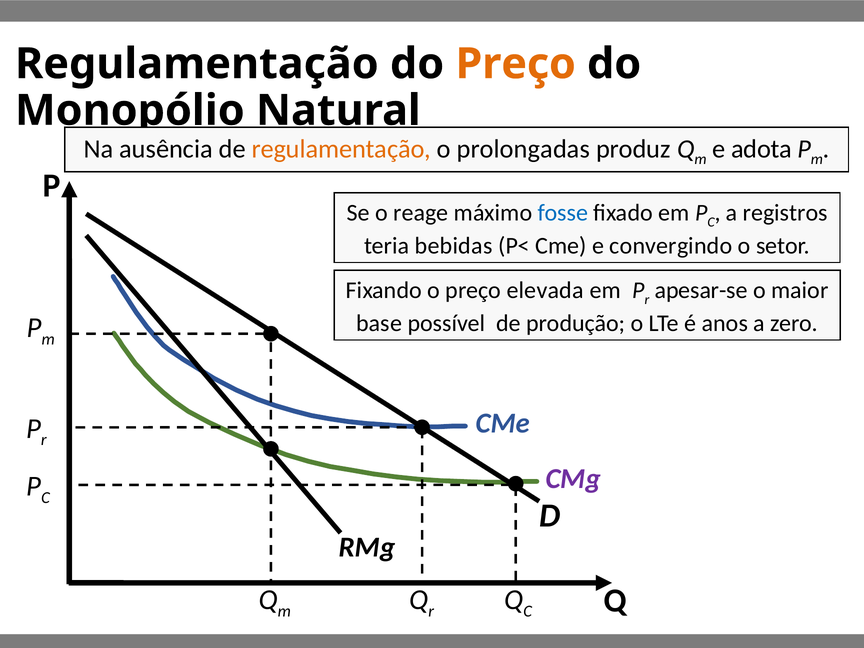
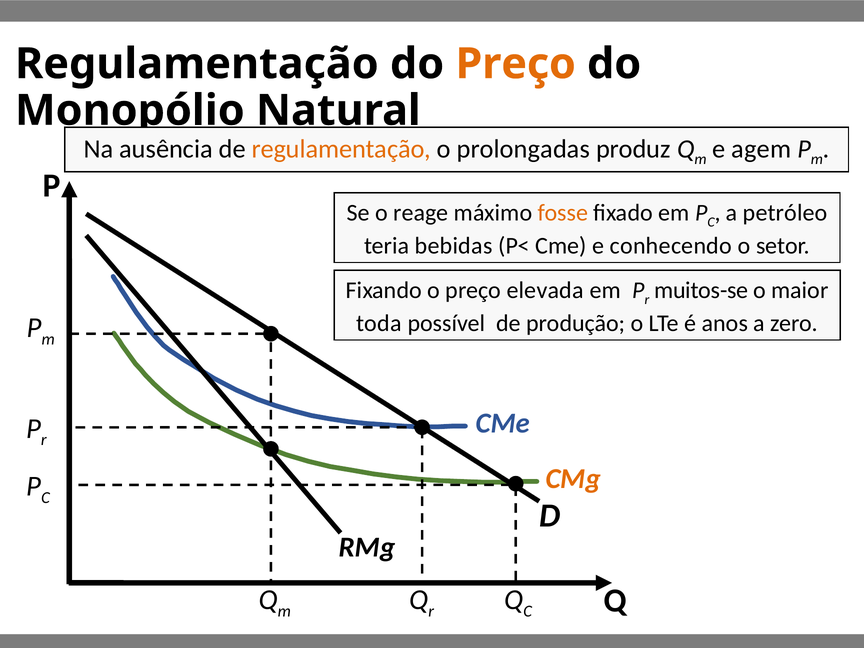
adota: adota -> agem
fosse colour: blue -> orange
registros: registros -> petróleo
convergindo: convergindo -> conhecendo
apesar-se: apesar-se -> muitos-se
base: base -> toda
CMg colour: purple -> orange
